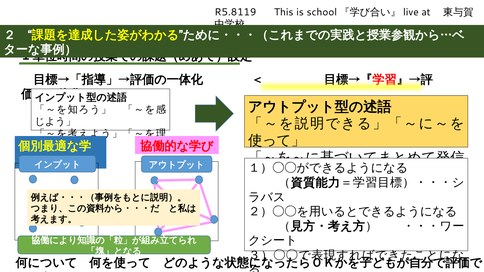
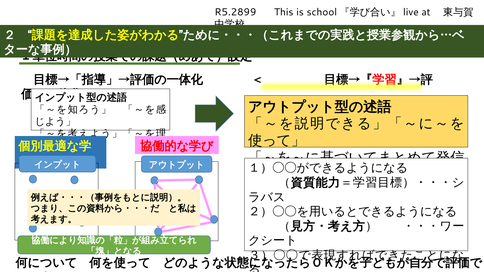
R5.8119: R5.8119 -> R5.2899
